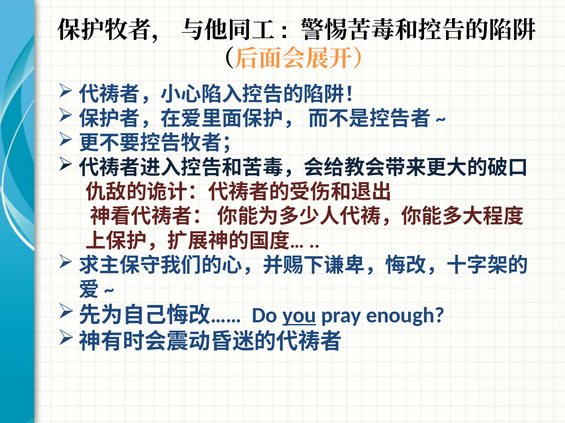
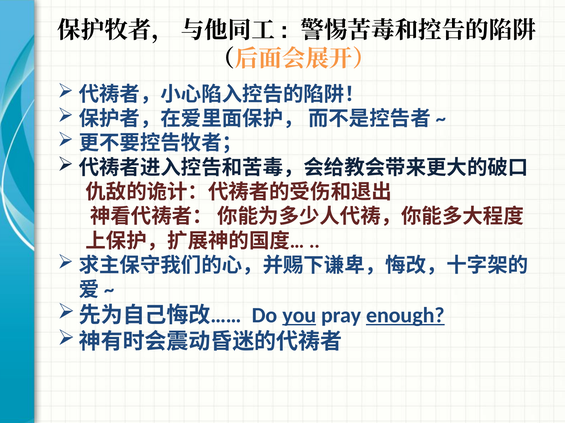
enough underline: none -> present
